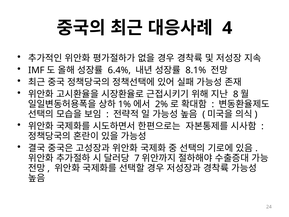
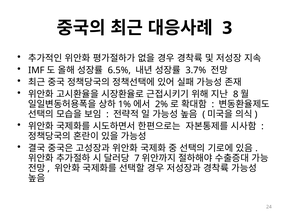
4: 4 -> 3
6.4%: 6.4% -> 6.5%
8.1%: 8.1% -> 3.7%
